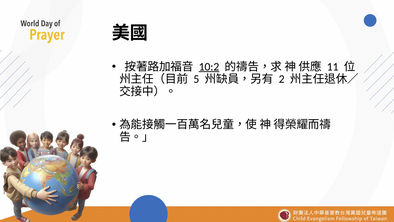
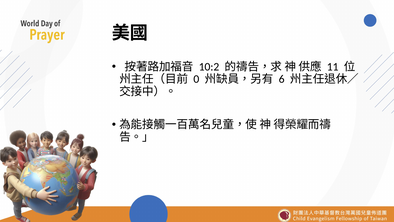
10:2 underline: present -> none
5: 5 -> 0
2: 2 -> 6
